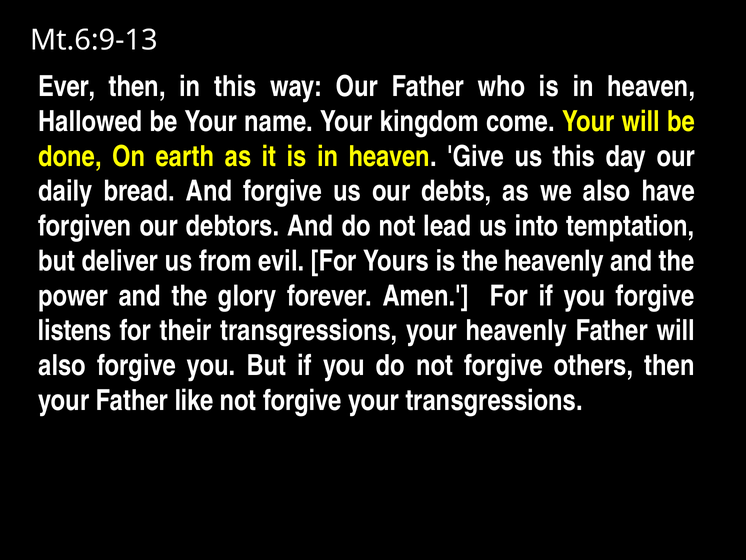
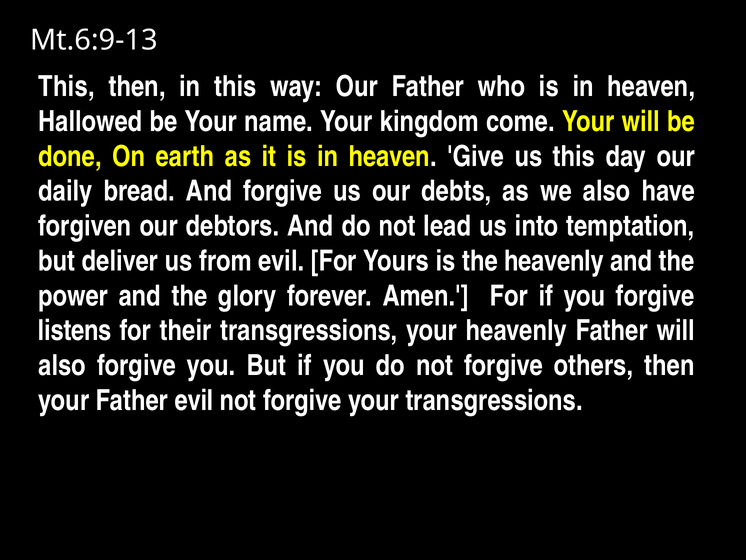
Ever at (67, 87): Ever -> This
Father like: like -> evil
